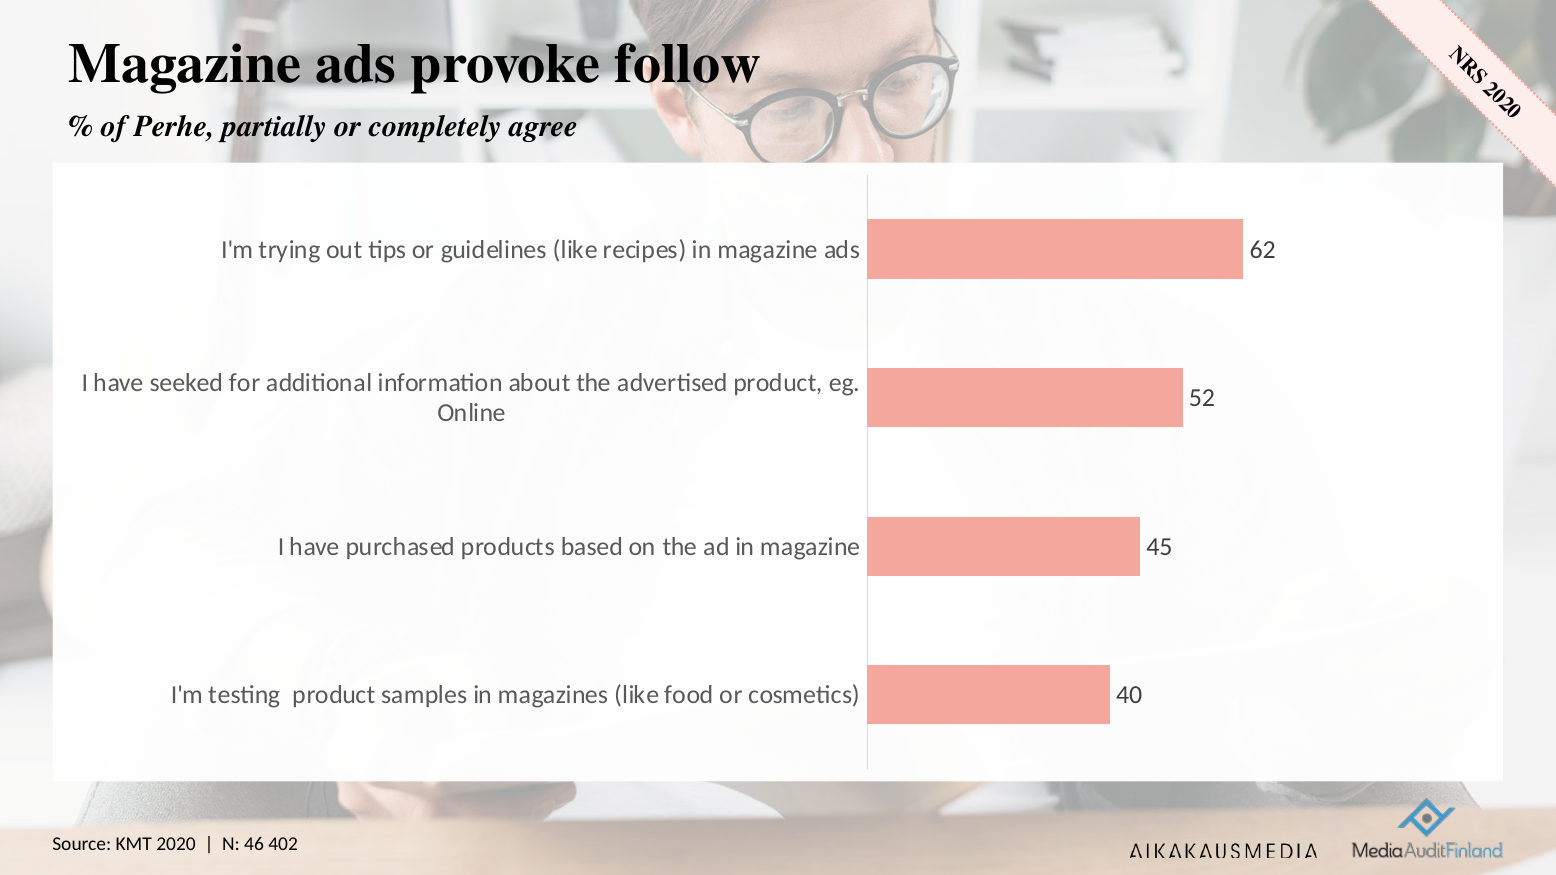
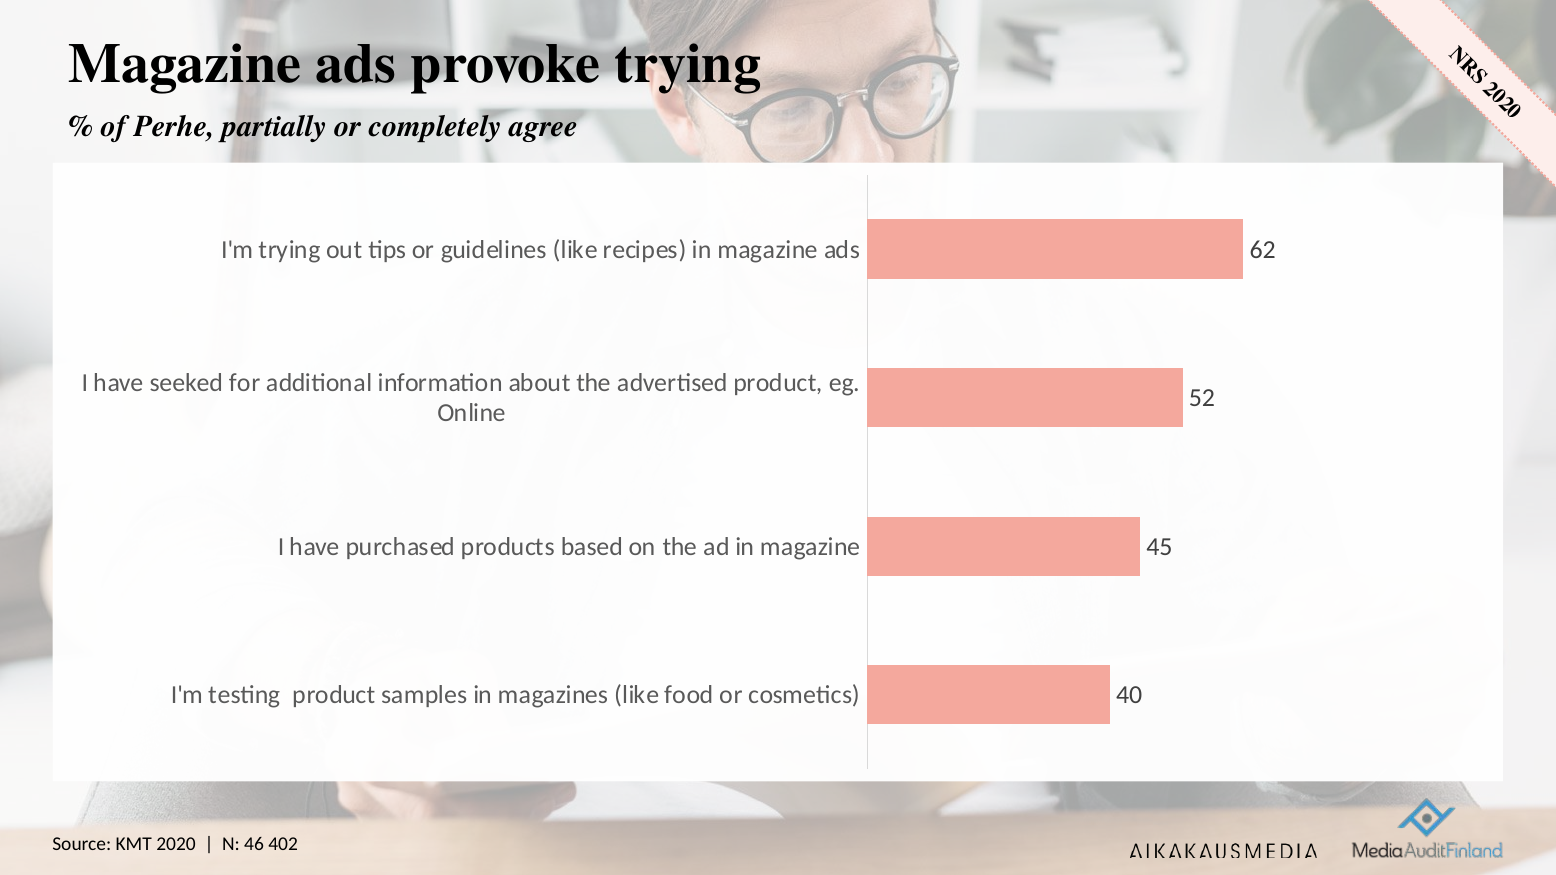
provoke follow: follow -> trying
